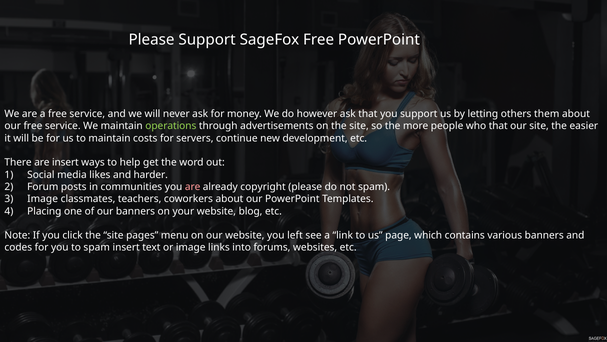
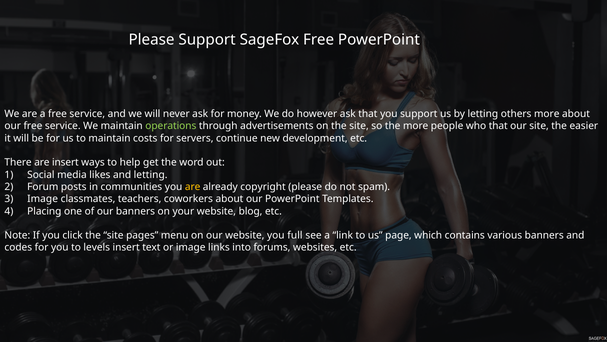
others them: them -> more
and harder: harder -> letting
are at (193, 187) colour: pink -> yellow
left: left -> full
to spam: spam -> levels
